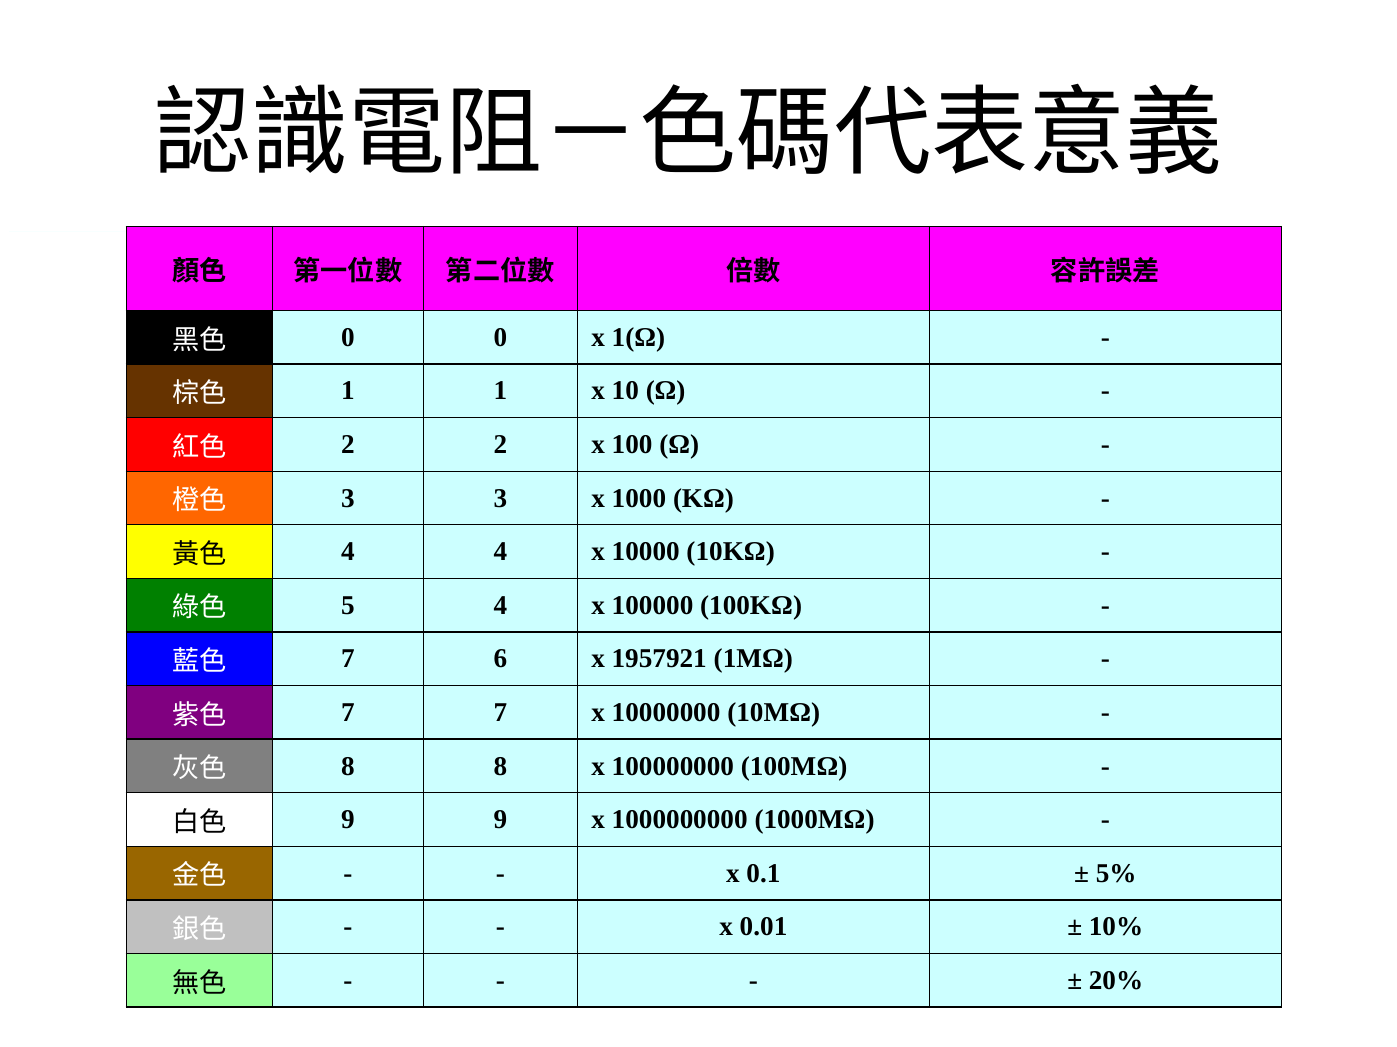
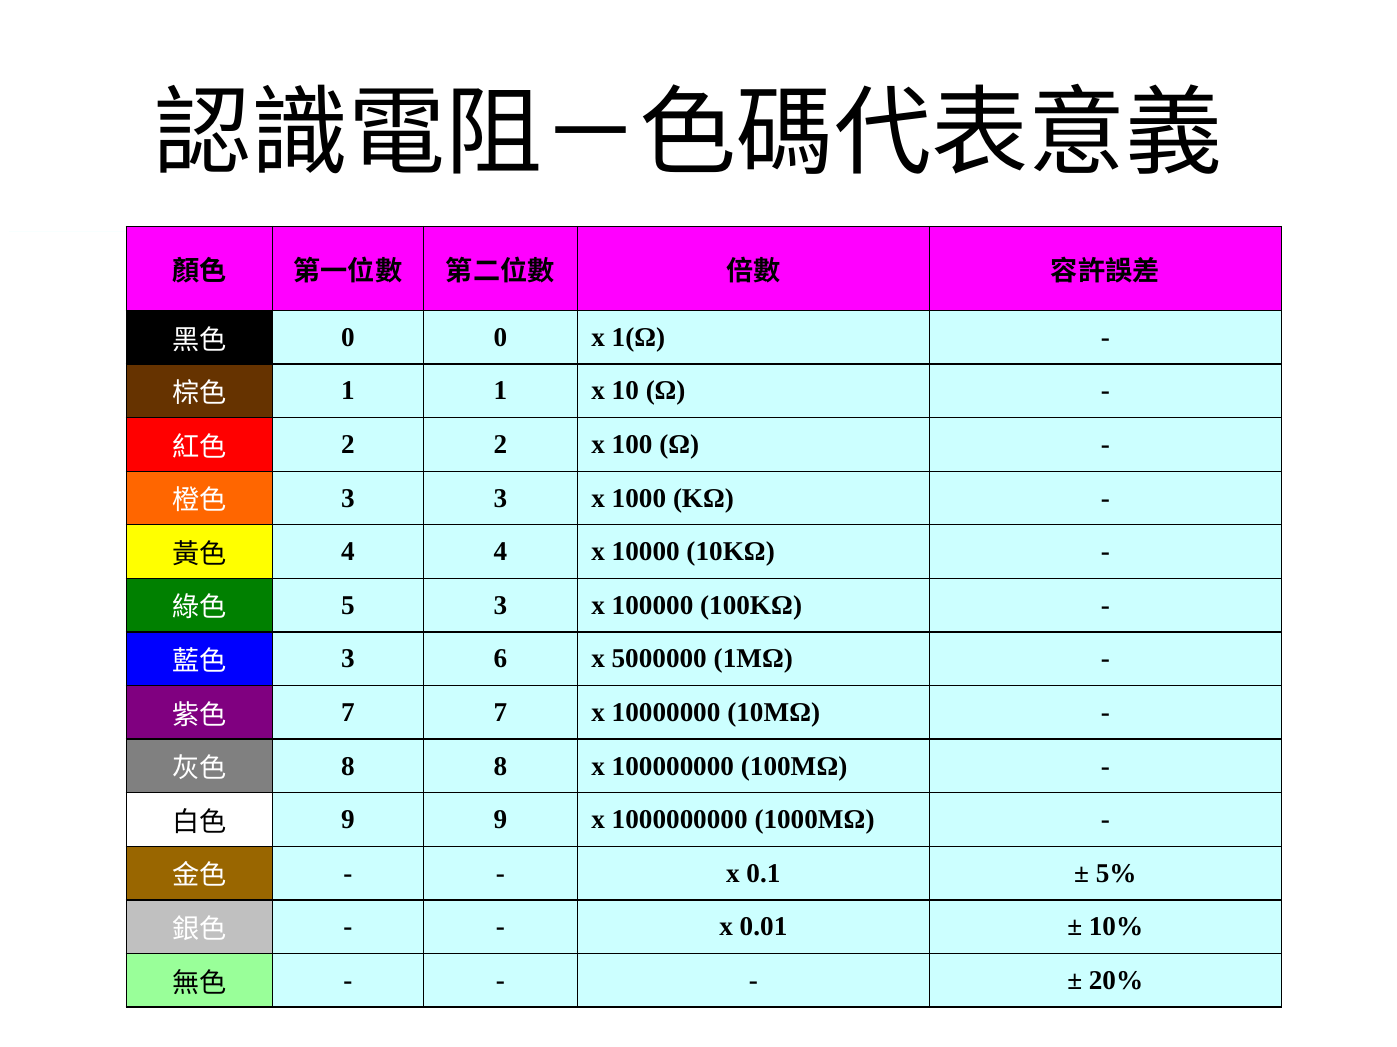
5 4: 4 -> 3
7 at (348, 659): 7 -> 3
1957921: 1957921 -> 5000000
